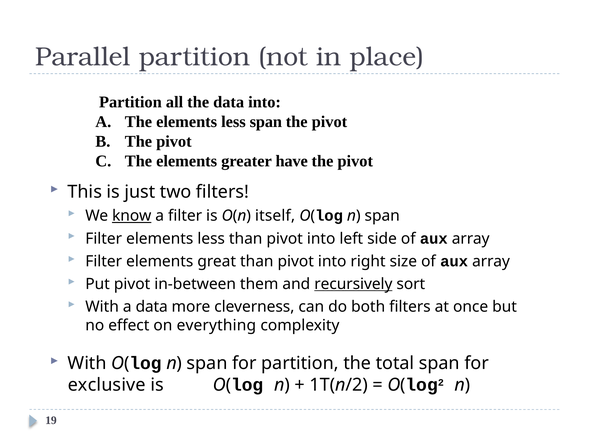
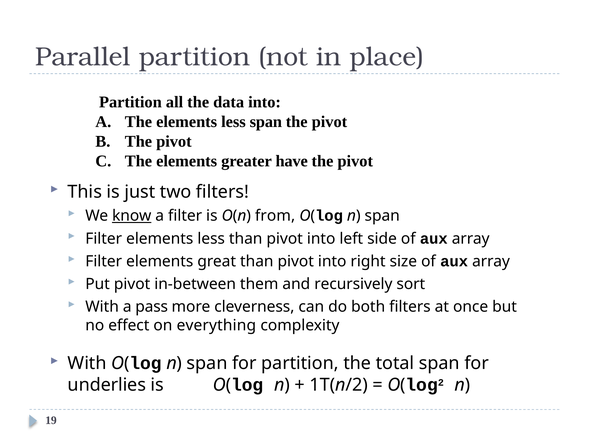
itself: itself -> from
recursively underline: present -> none
a data: data -> pass
exclusive: exclusive -> underlies
